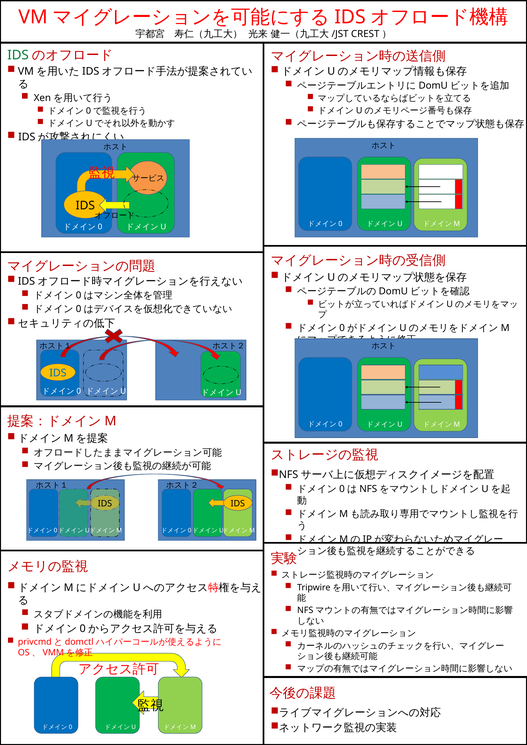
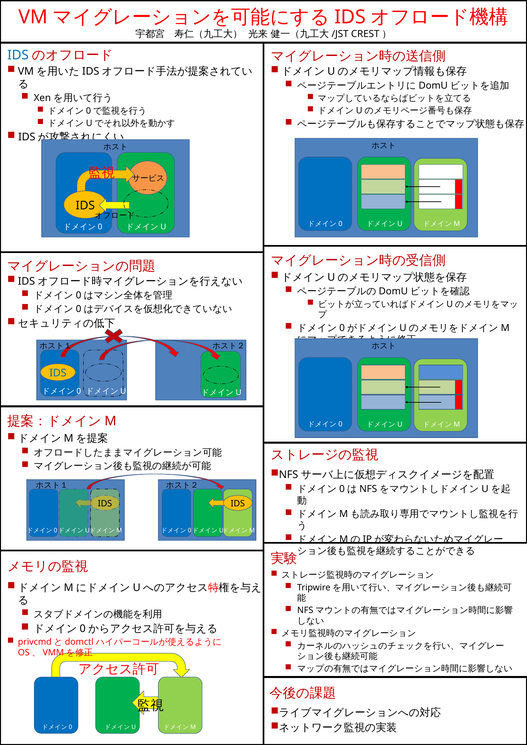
IDS at (18, 55) colour: green -> blue
